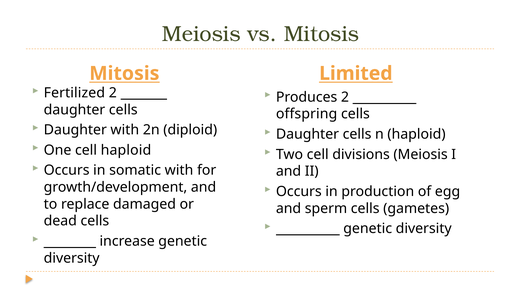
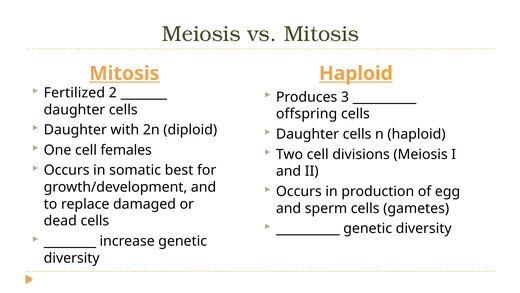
Limited at (356, 73): Limited -> Haploid
Produces 2: 2 -> 3
cell haploid: haploid -> females
somatic with: with -> best
